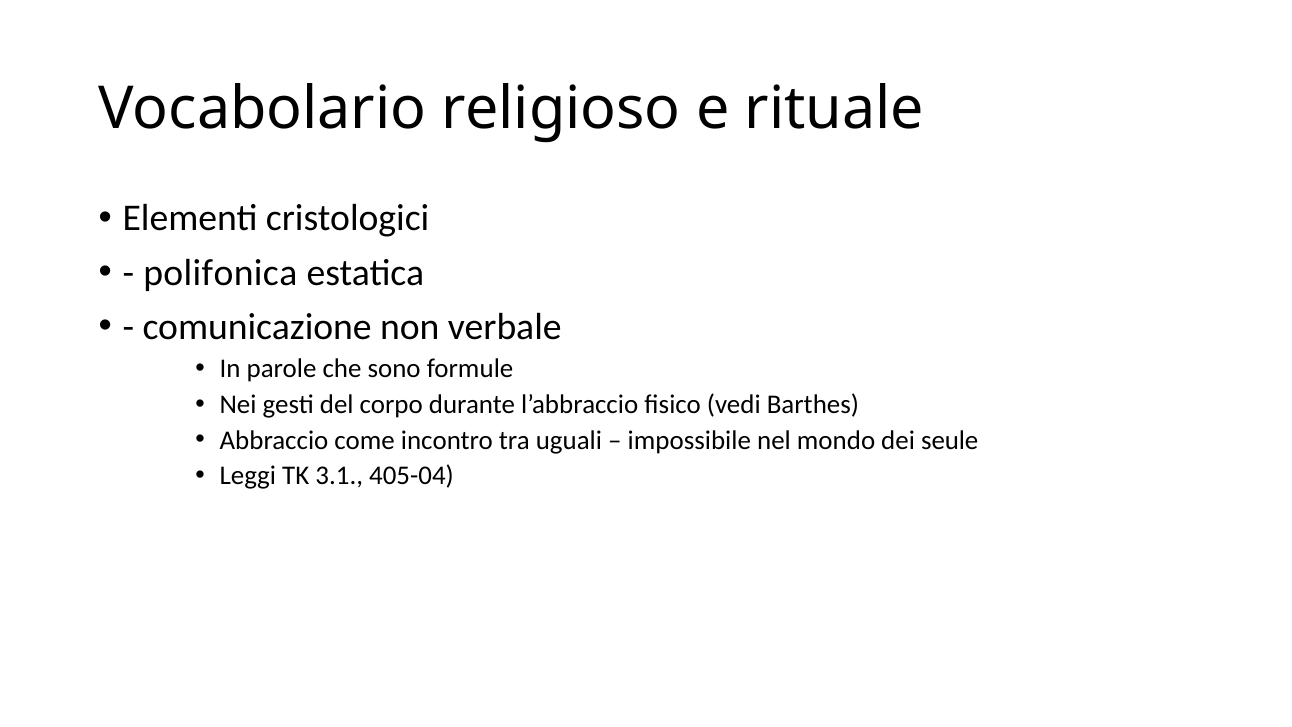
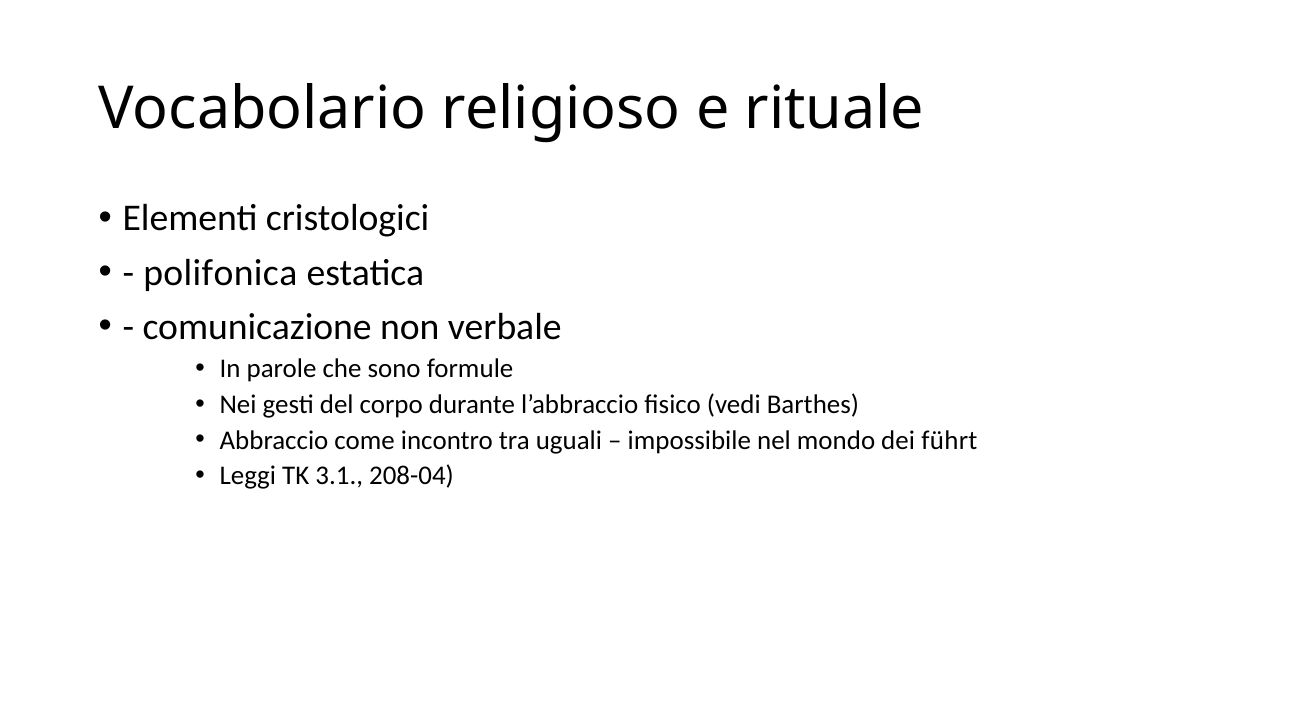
seule: seule -> führt
405-04: 405-04 -> 208-04
